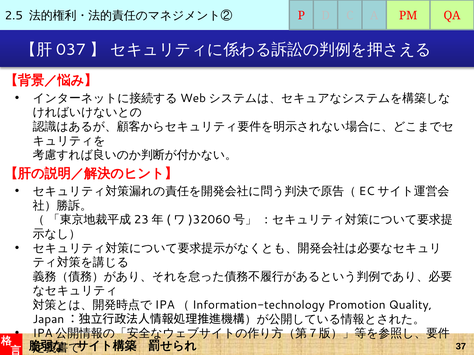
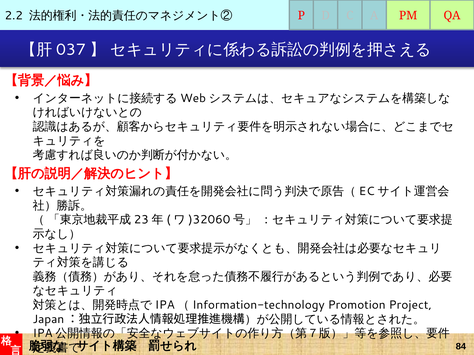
2.5: 2.5 -> 2.2
Quality: Quality -> Project
37: 37 -> 84
